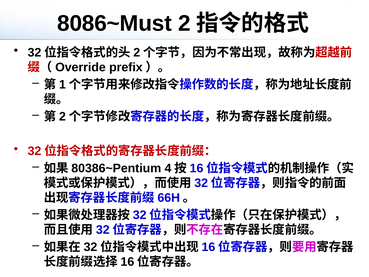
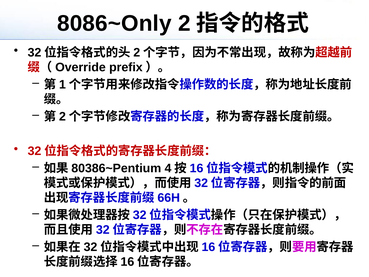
8086~Must: 8086~Must -> 8086~Only
